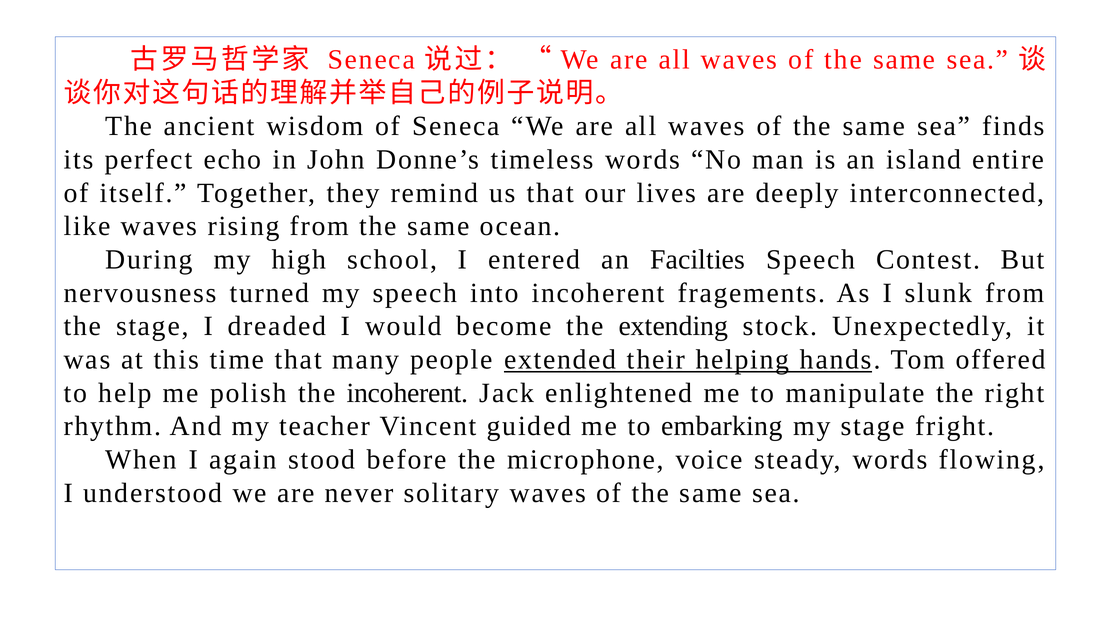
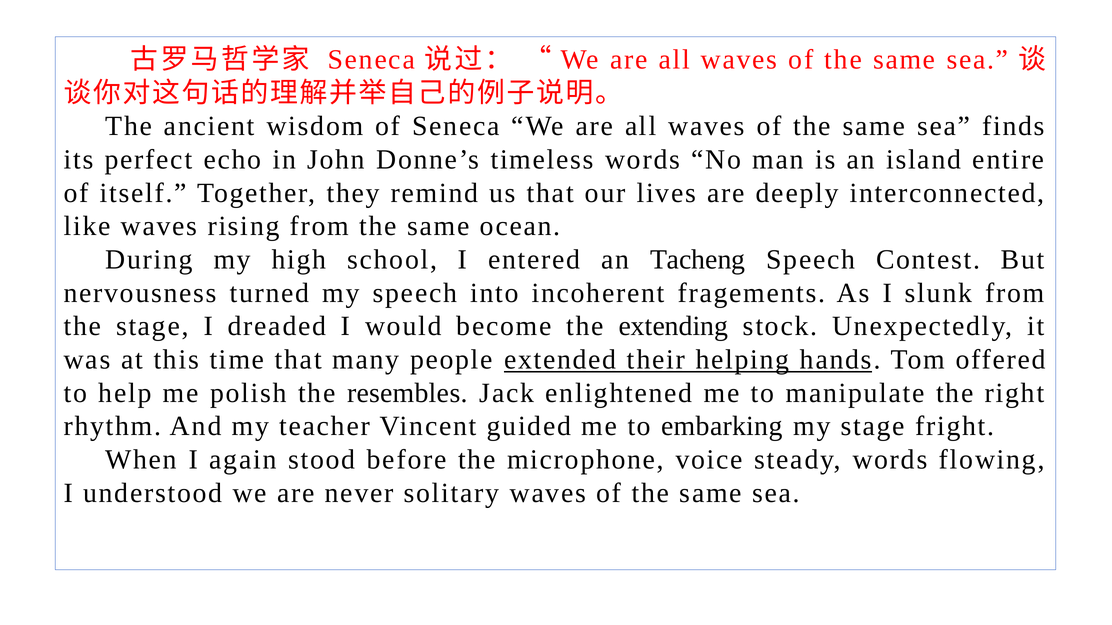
Facilties: Facilties -> Tacheng
the incoherent: incoherent -> resembles
